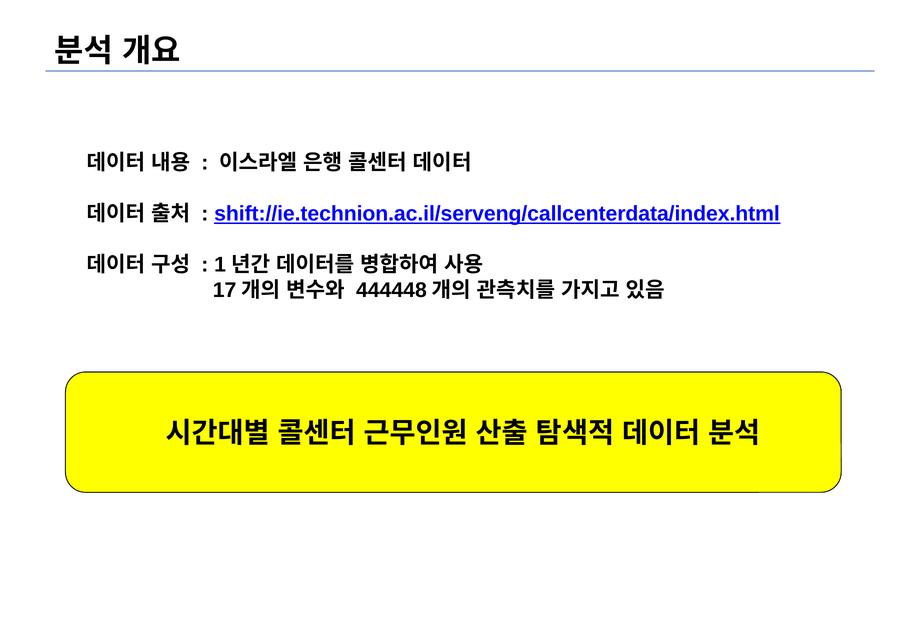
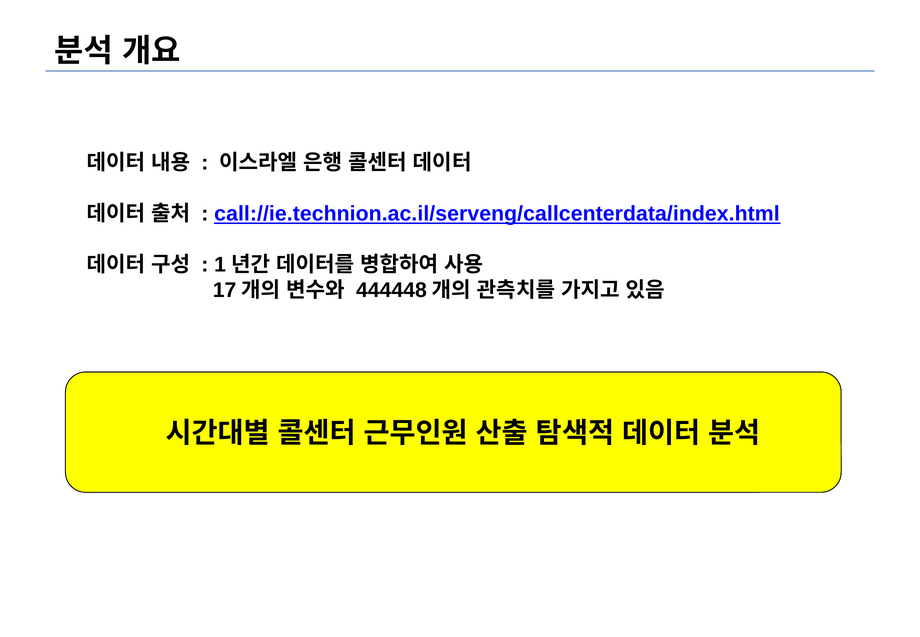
shift://ie.technion.ac.il/serveng/callcenterdata/index.html: shift://ie.technion.ac.il/serveng/callcenterdata/index.html -> call://ie.technion.ac.il/serveng/callcenterdata/index.html
